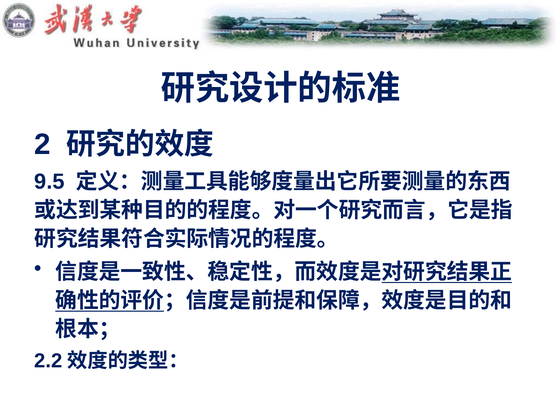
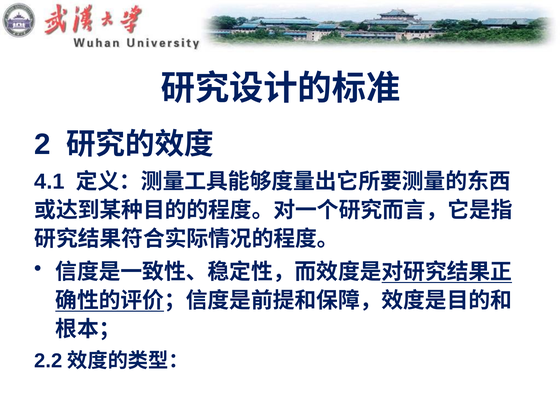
9.5: 9.5 -> 4.1
